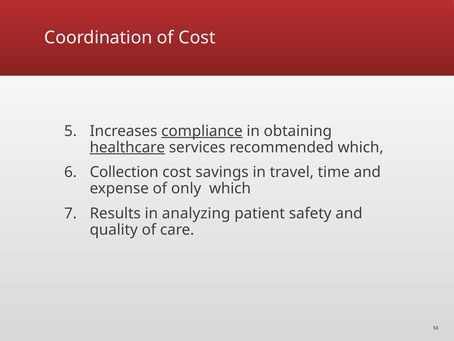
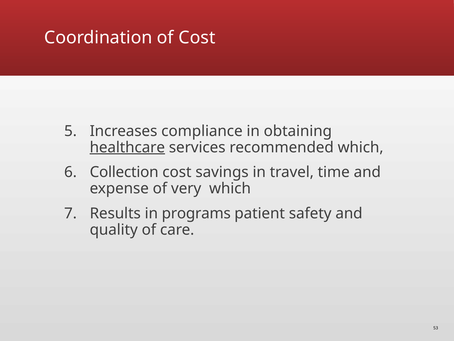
compliance underline: present -> none
only: only -> very
analyzing: analyzing -> programs
